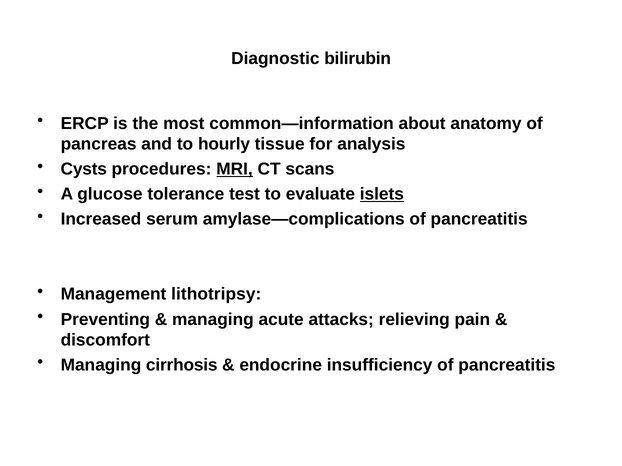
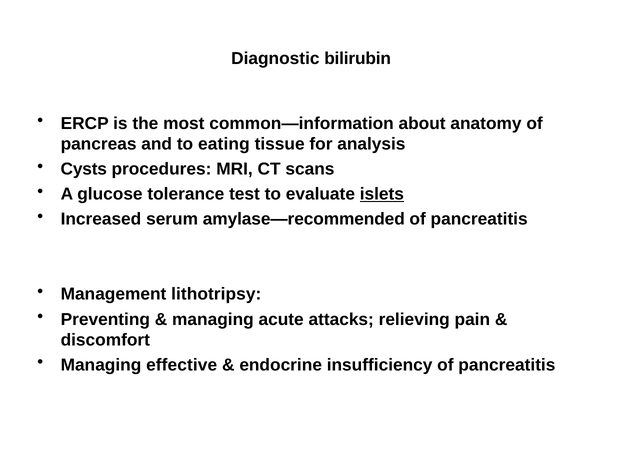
hourly: hourly -> eating
MRI underline: present -> none
amylase—complications: amylase—complications -> amylase—recommended
cirrhosis: cirrhosis -> effective
